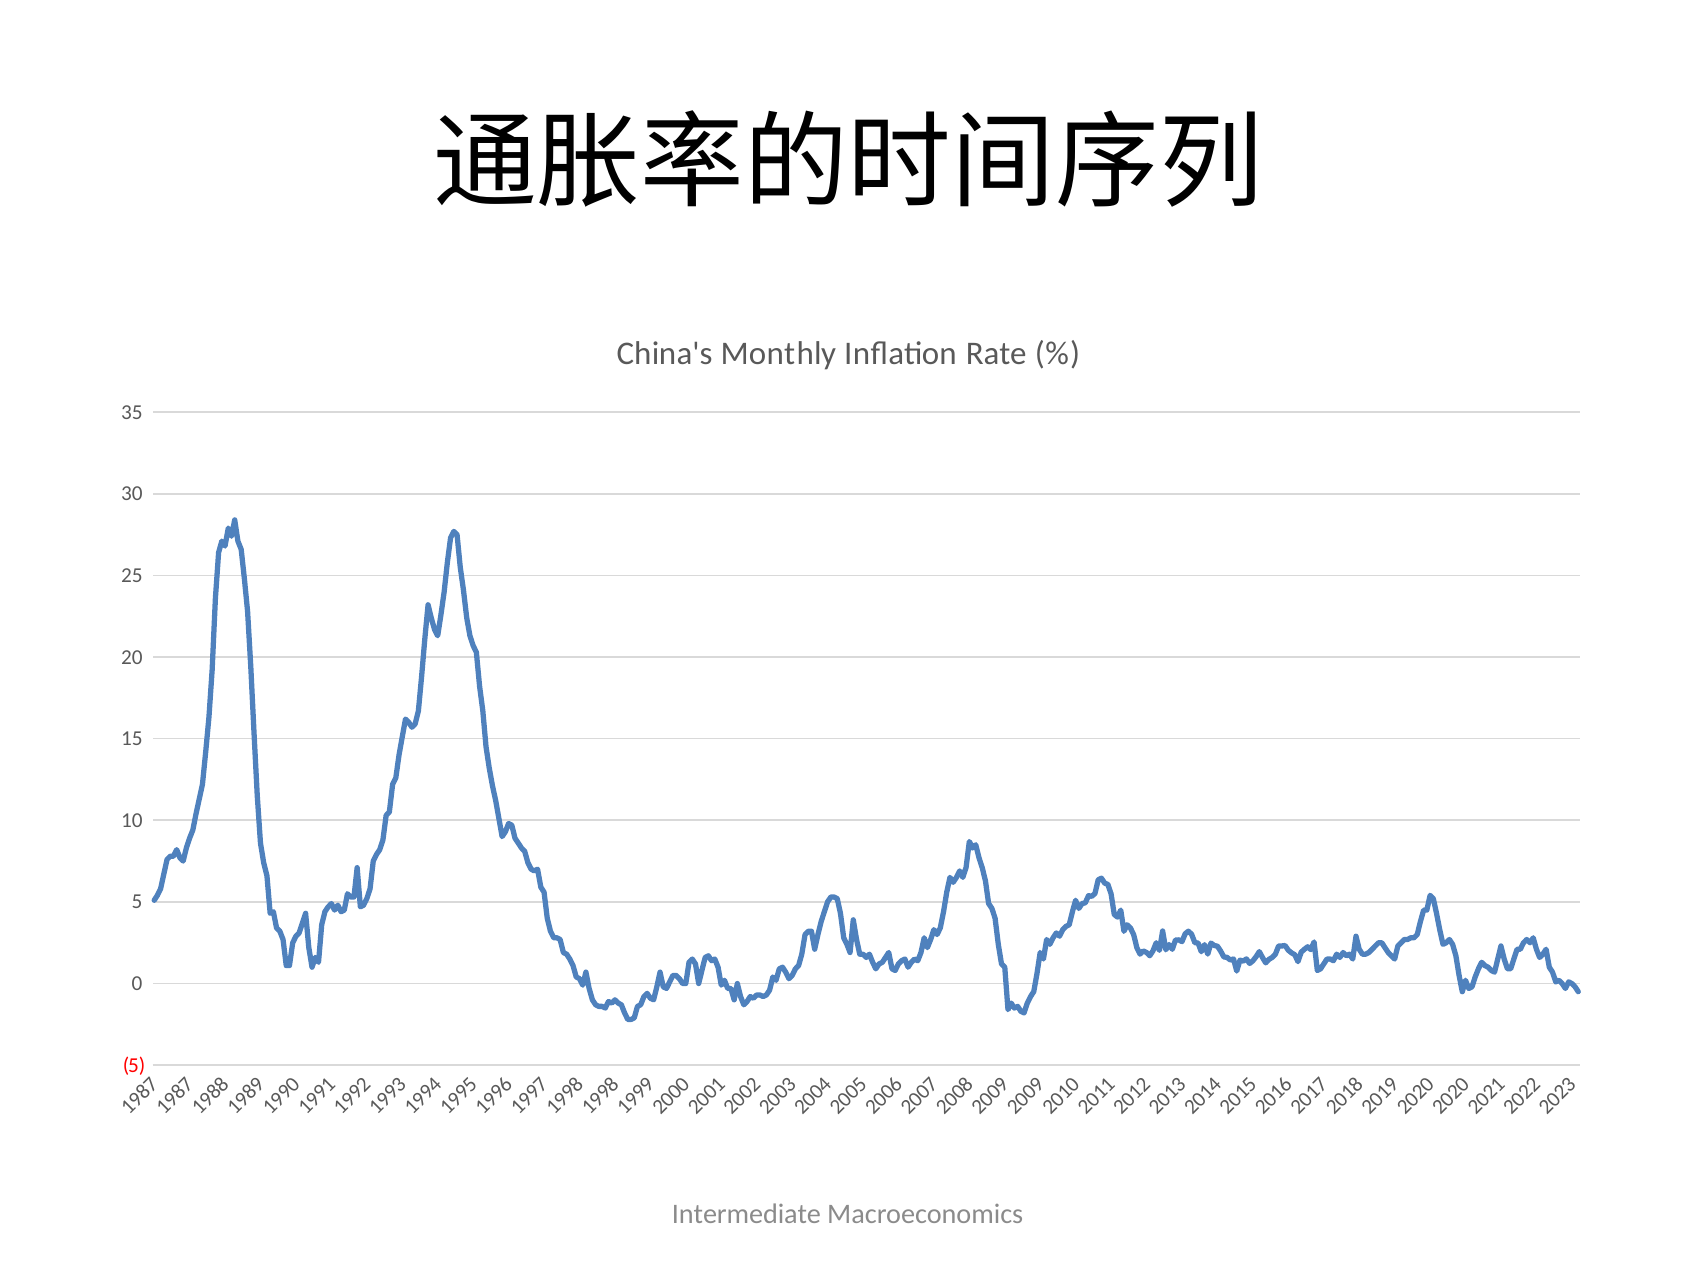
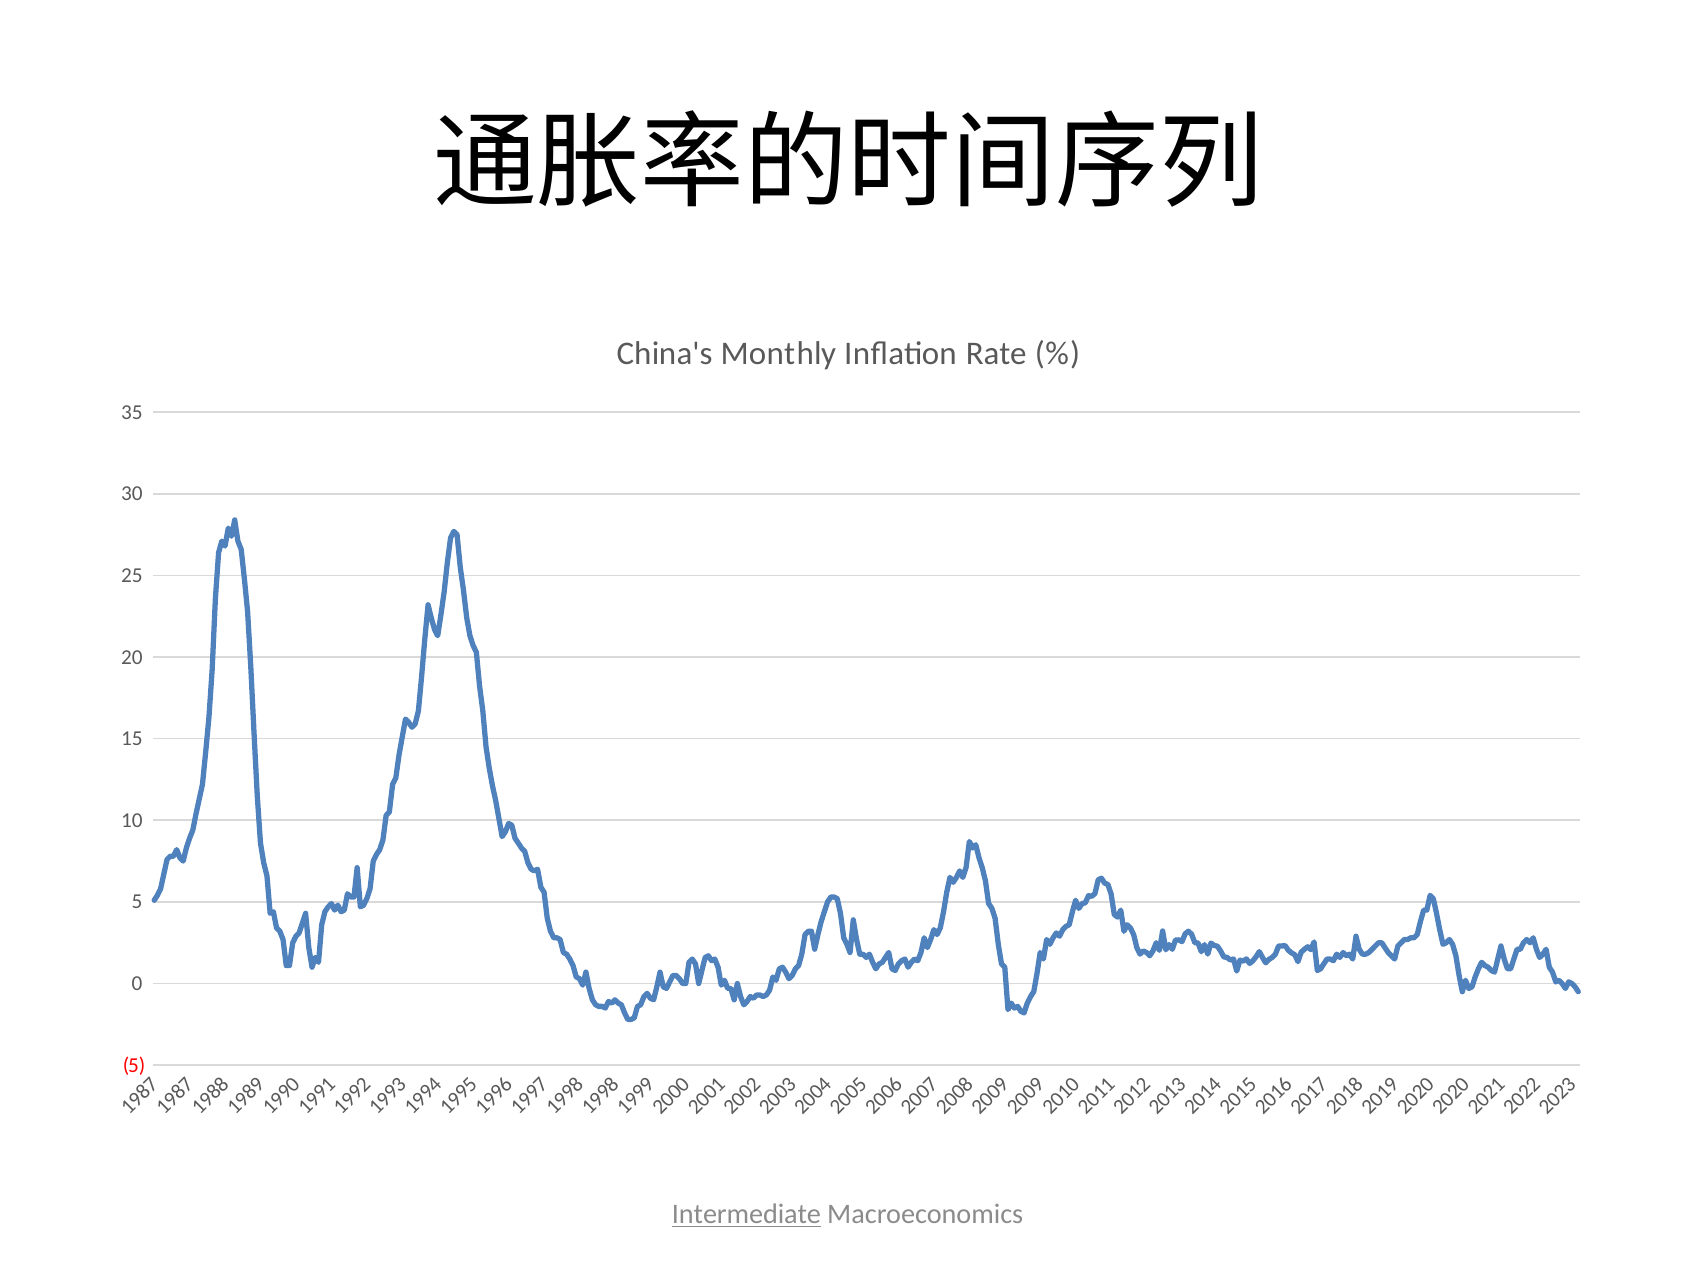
Intermediate underline: none -> present
